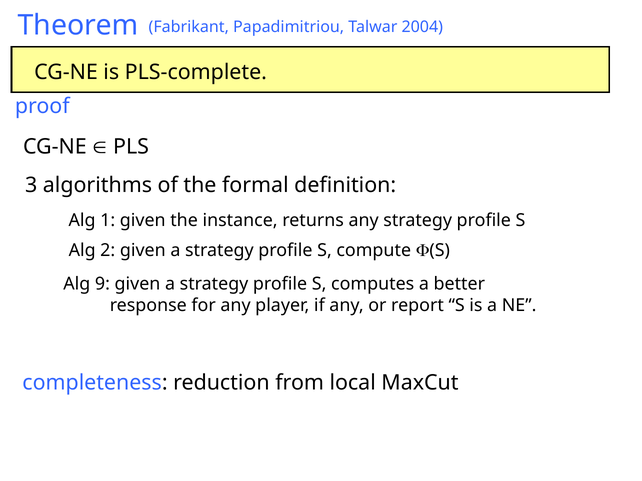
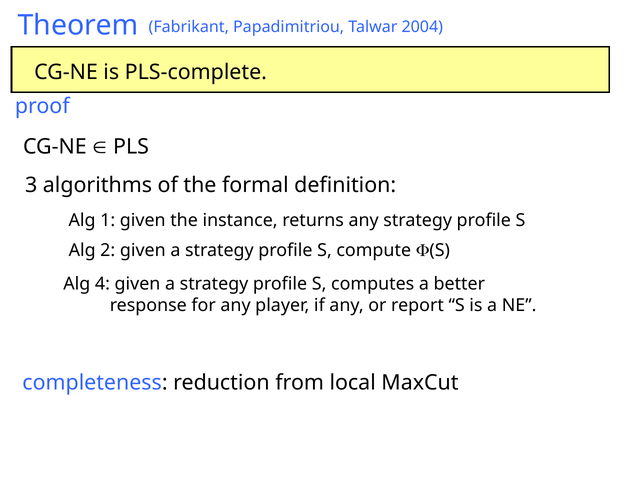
9: 9 -> 4
